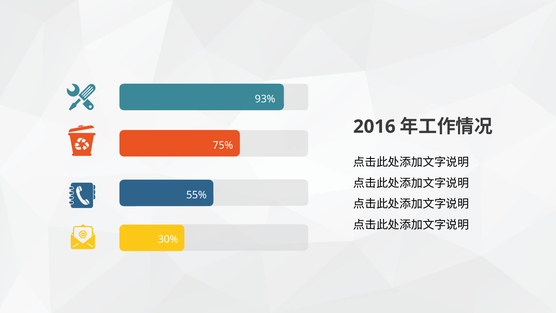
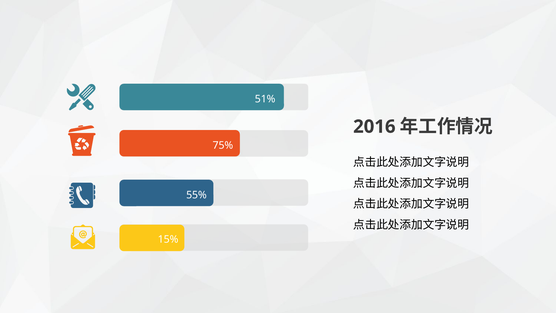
93%: 93% -> 51%
30%: 30% -> 15%
